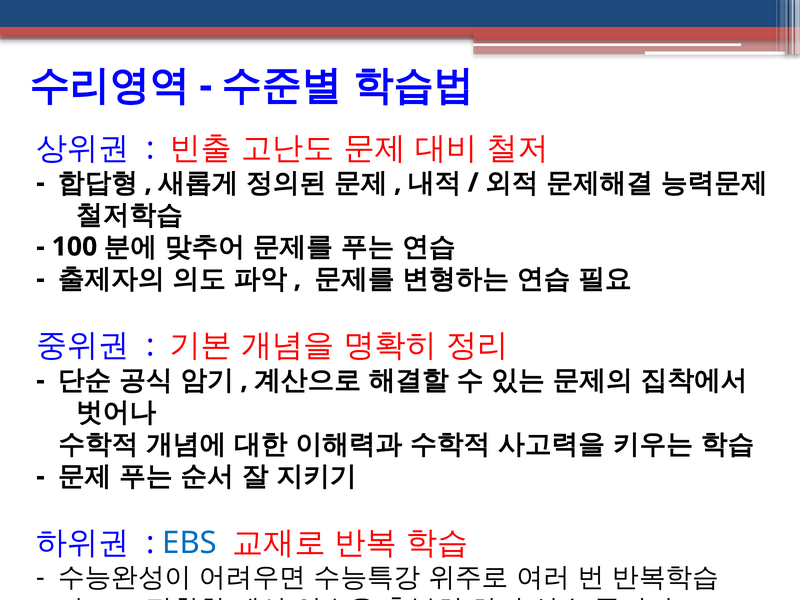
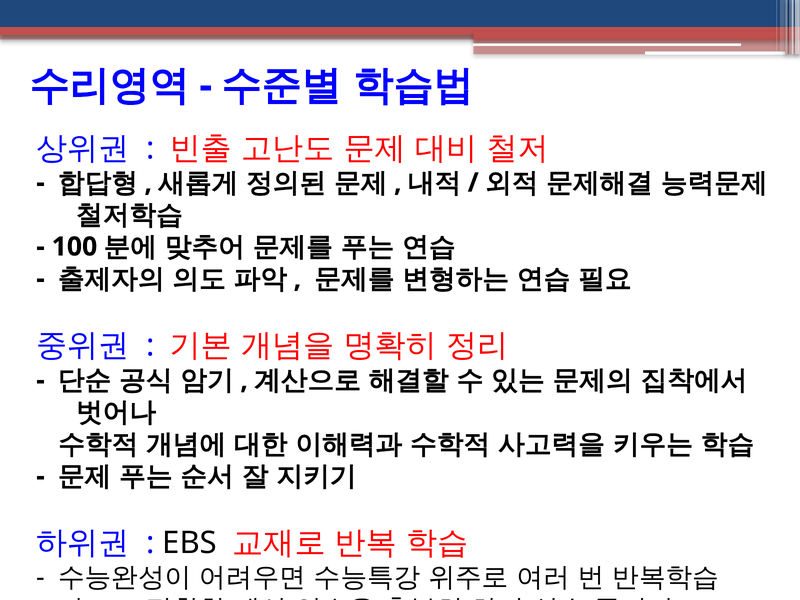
EBS colour: blue -> black
